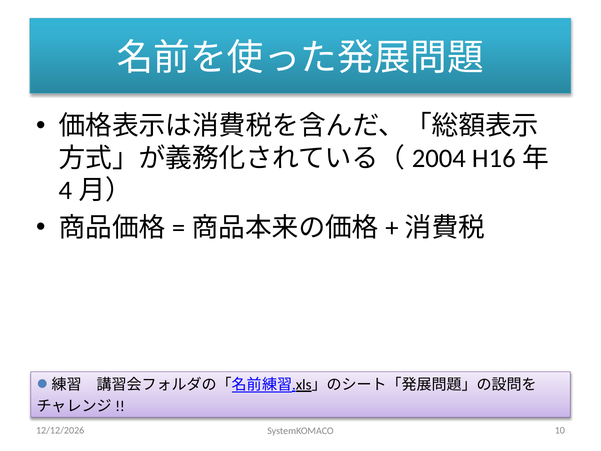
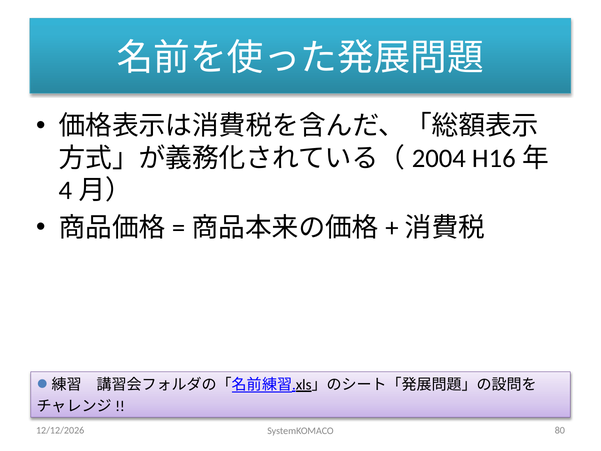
10: 10 -> 80
